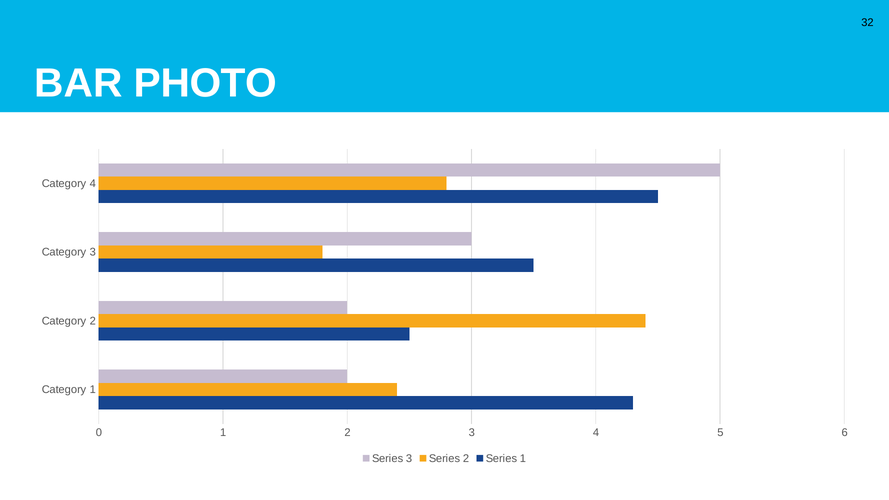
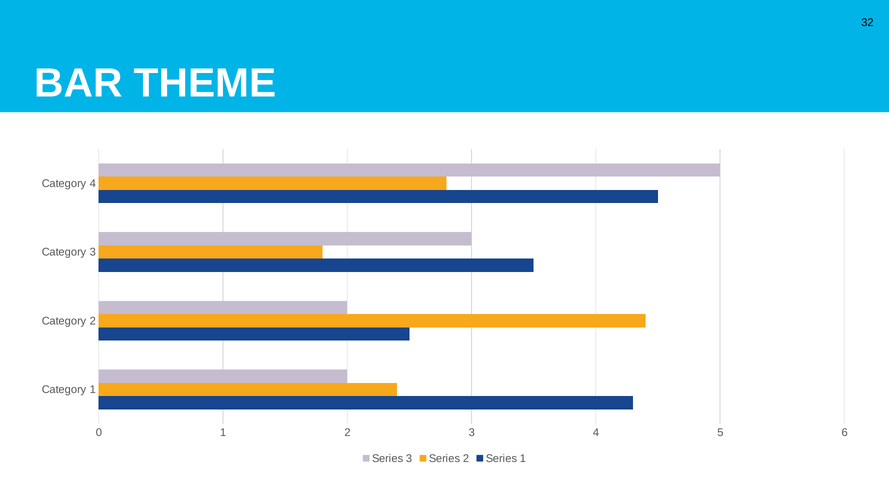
PHOTO: PHOTO -> THEME
